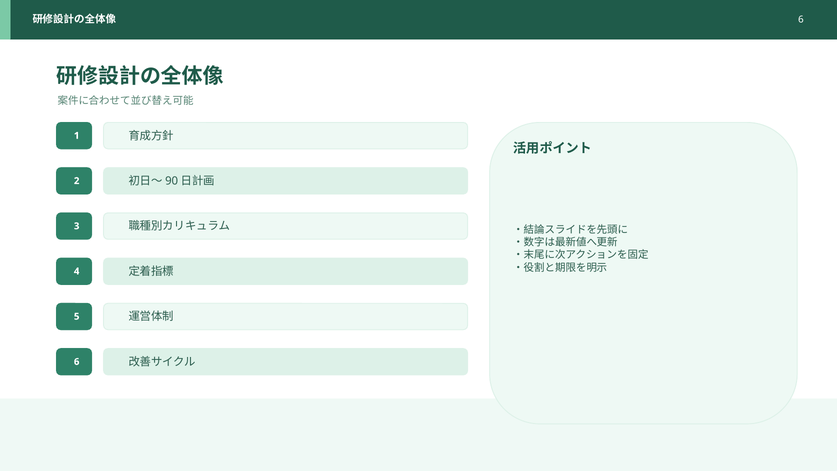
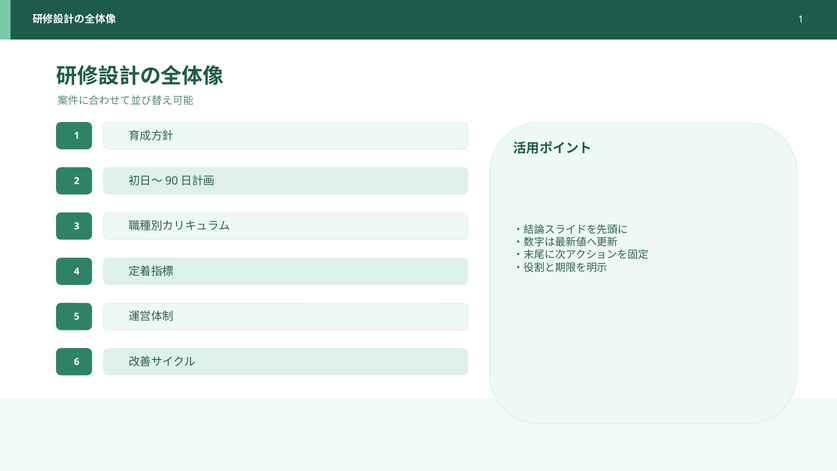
6 at (801, 19): 6 -> 1
